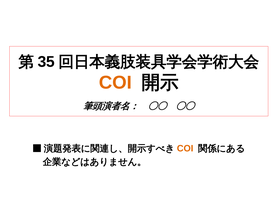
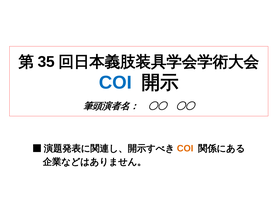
COI at (115, 82) colour: orange -> blue
